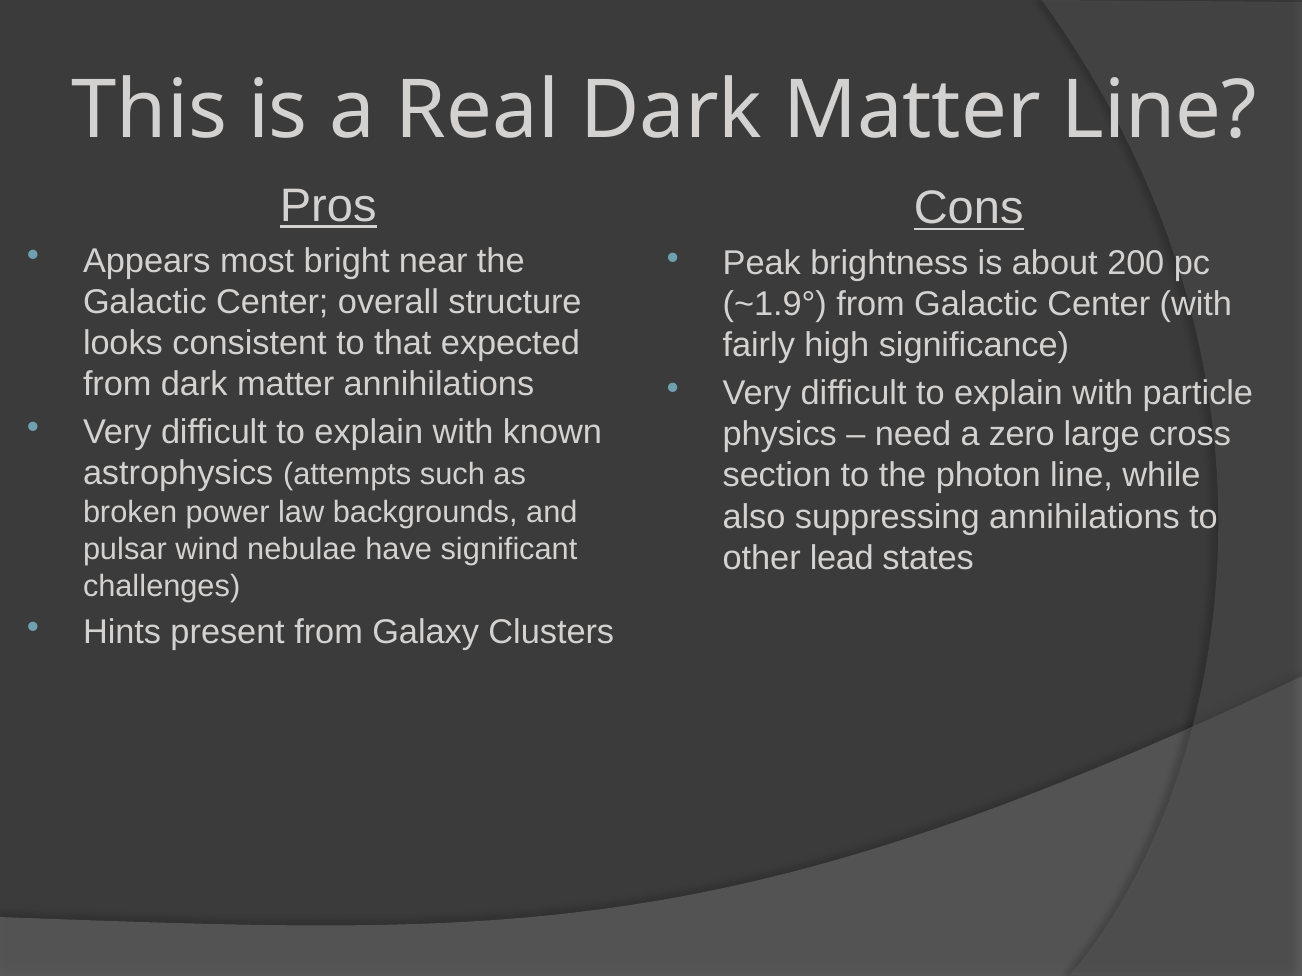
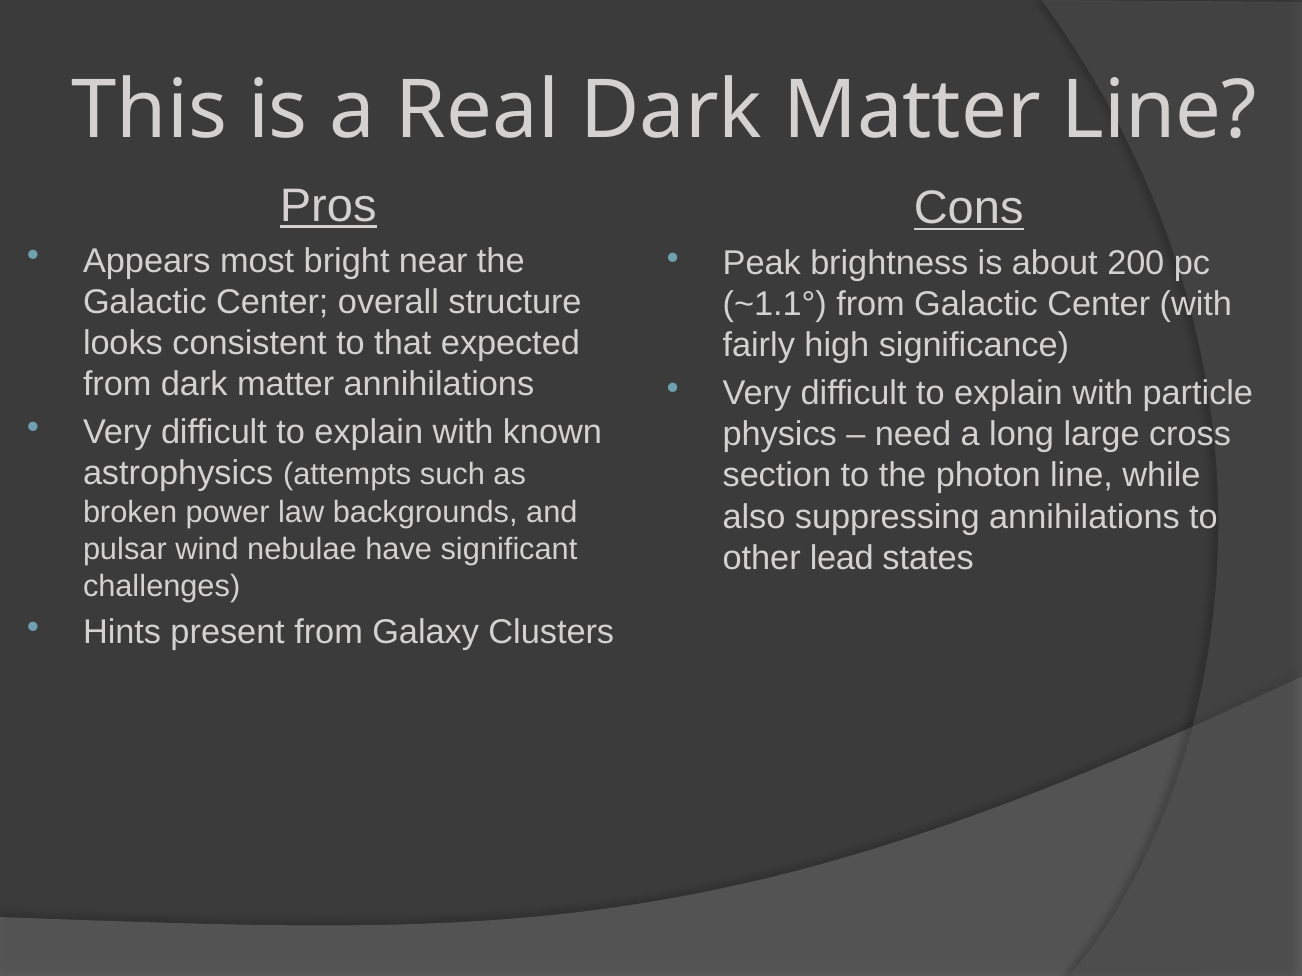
~1.9°: ~1.9° -> ~1.1°
zero: zero -> long
